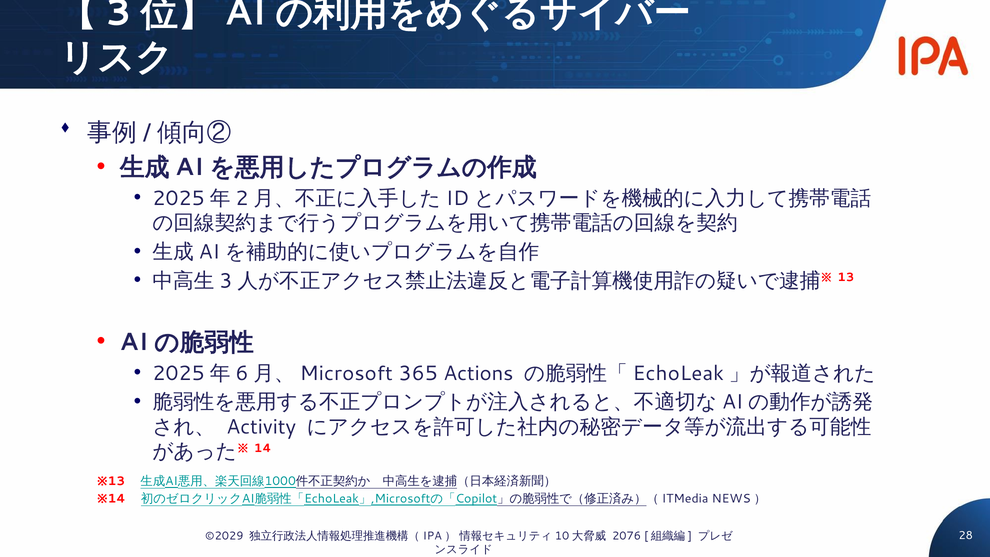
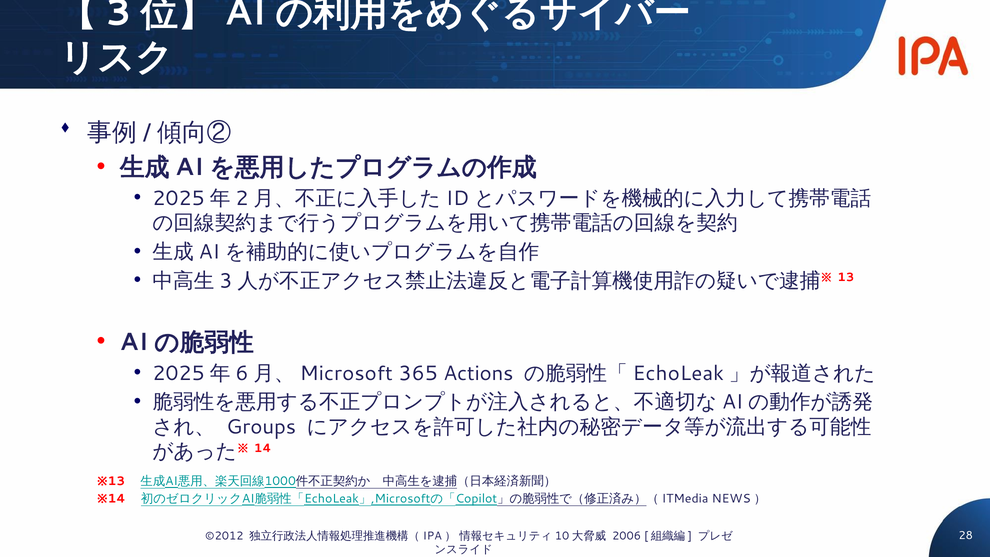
Activity: Activity -> Groups
©2029: ©2029 -> ©2012
2076: 2076 -> 2006
